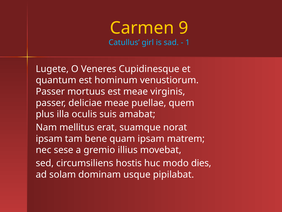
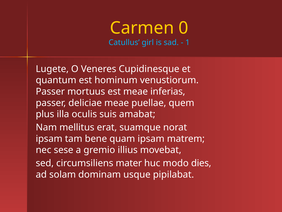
9: 9 -> 0
virginis: virginis -> inferias
hostis: hostis -> mater
